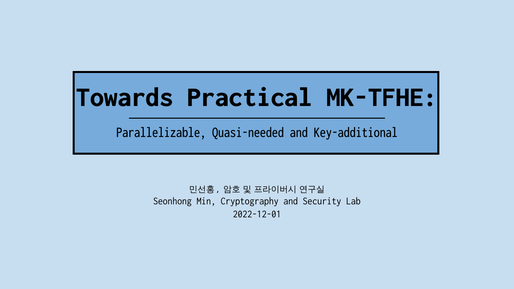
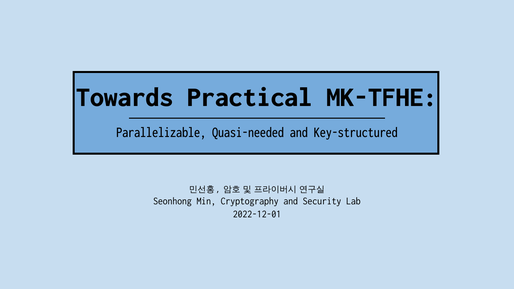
Key-additional: Key-additional -> Key-structured
